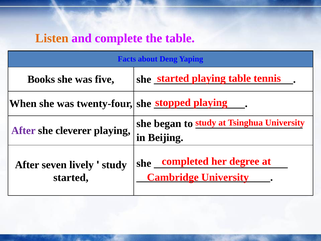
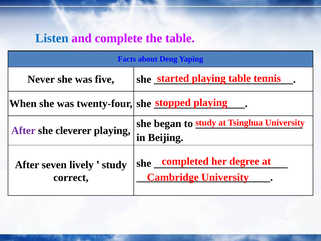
Listen colour: orange -> blue
Books: Books -> Never
started at (71, 177): started -> correct
